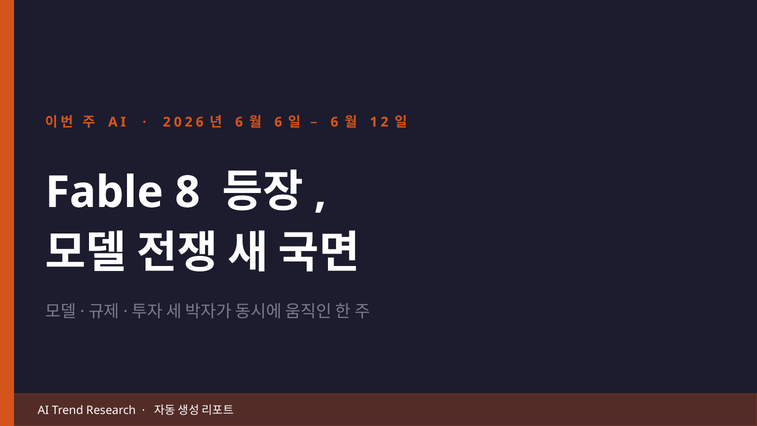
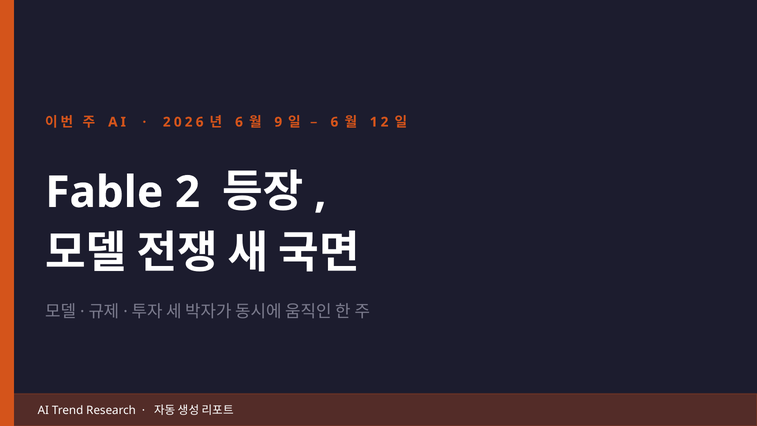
6 at (278, 122): 6 -> 9
8: 8 -> 2
